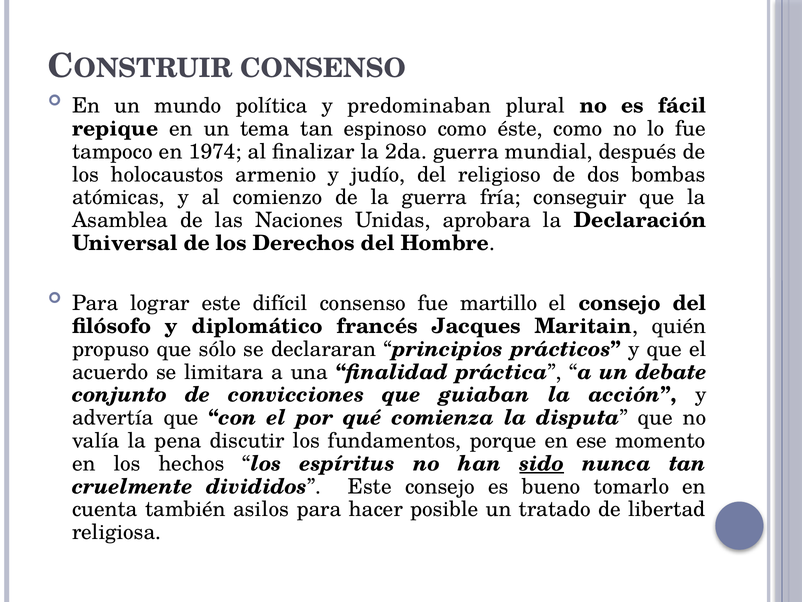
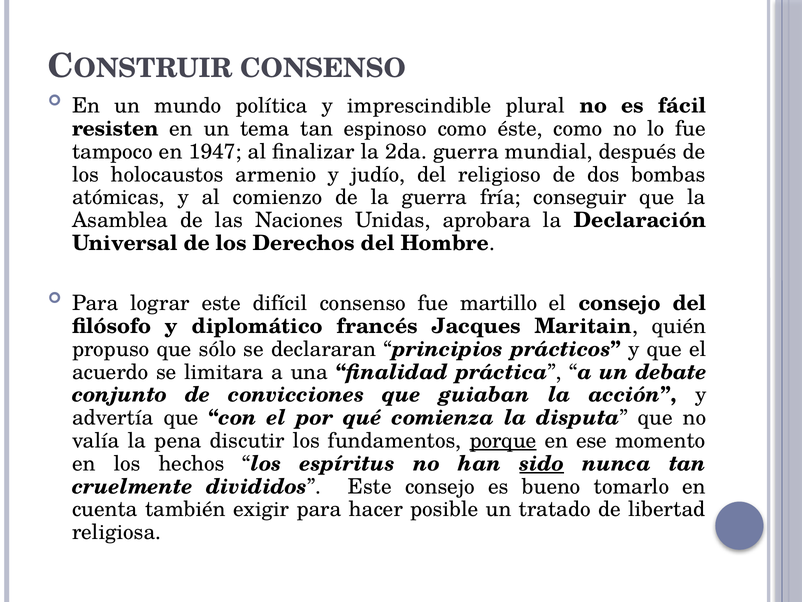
predominaban: predominaban -> imprescindible
repique: repique -> resisten
1974: 1974 -> 1947
porque underline: none -> present
asilos: asilos -> exigir
